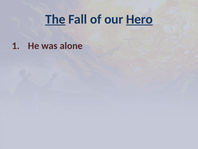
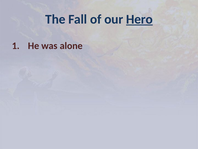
The underline: present -> none
